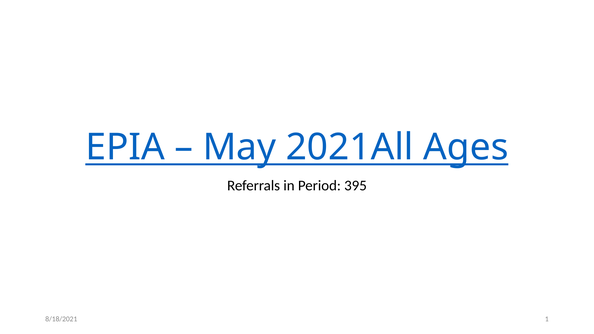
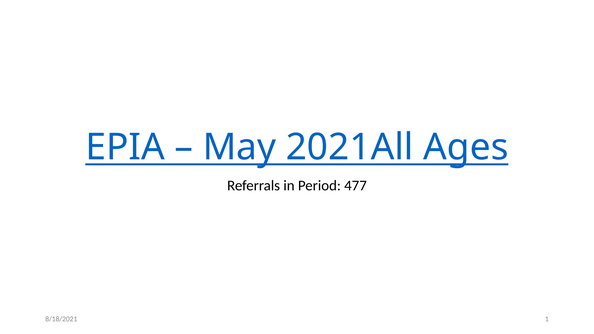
395: 395 -> 477
